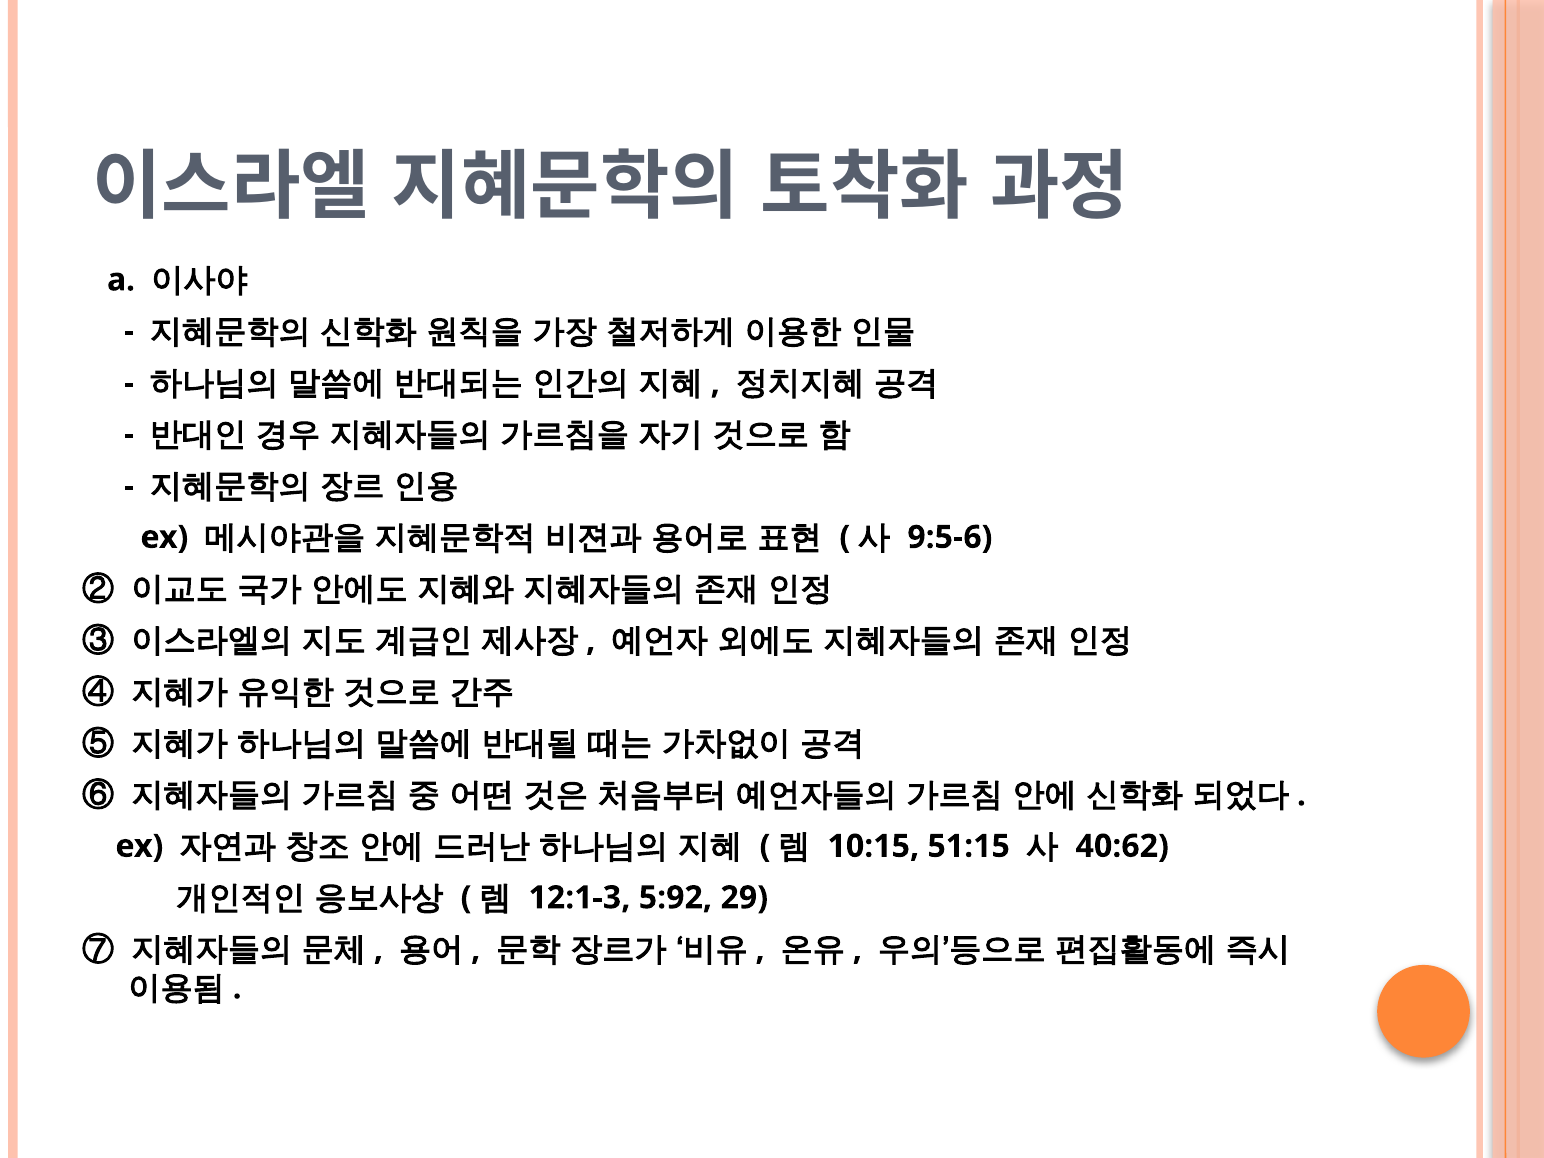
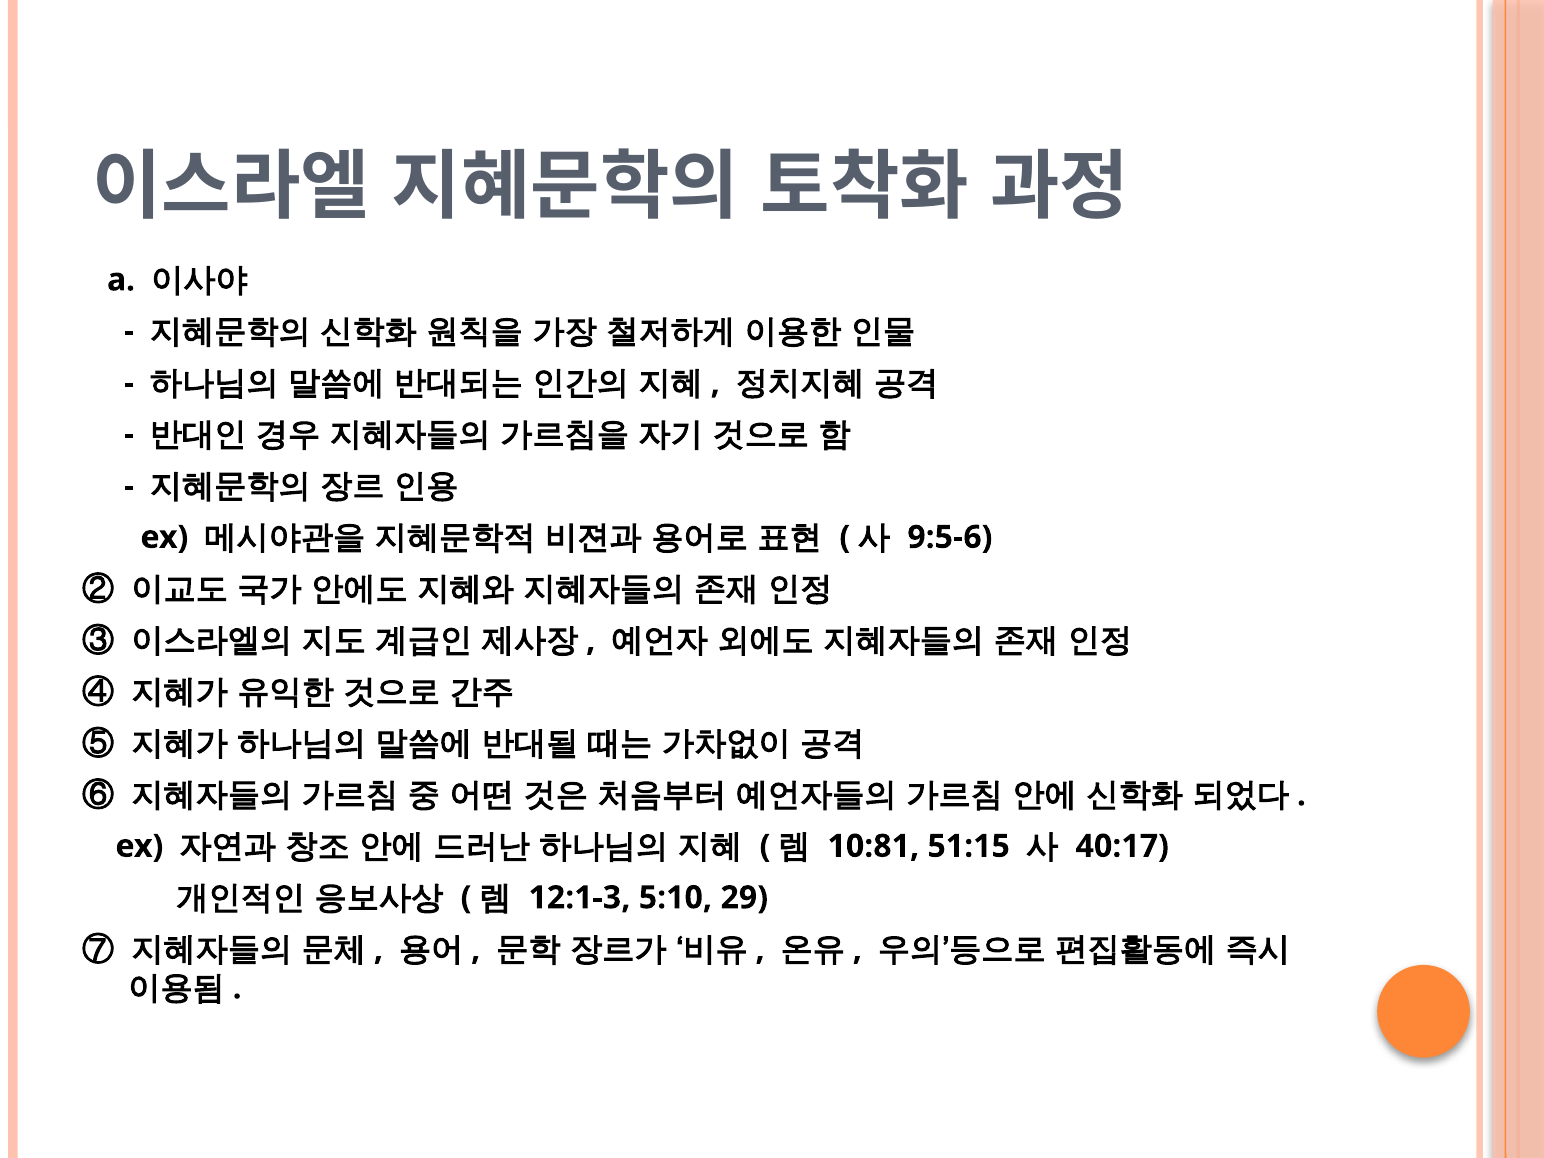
10:15: 10:15 -> 10:81
40:62: 40:62 -> 40:17
5:92: 5:92 -> 5:10
